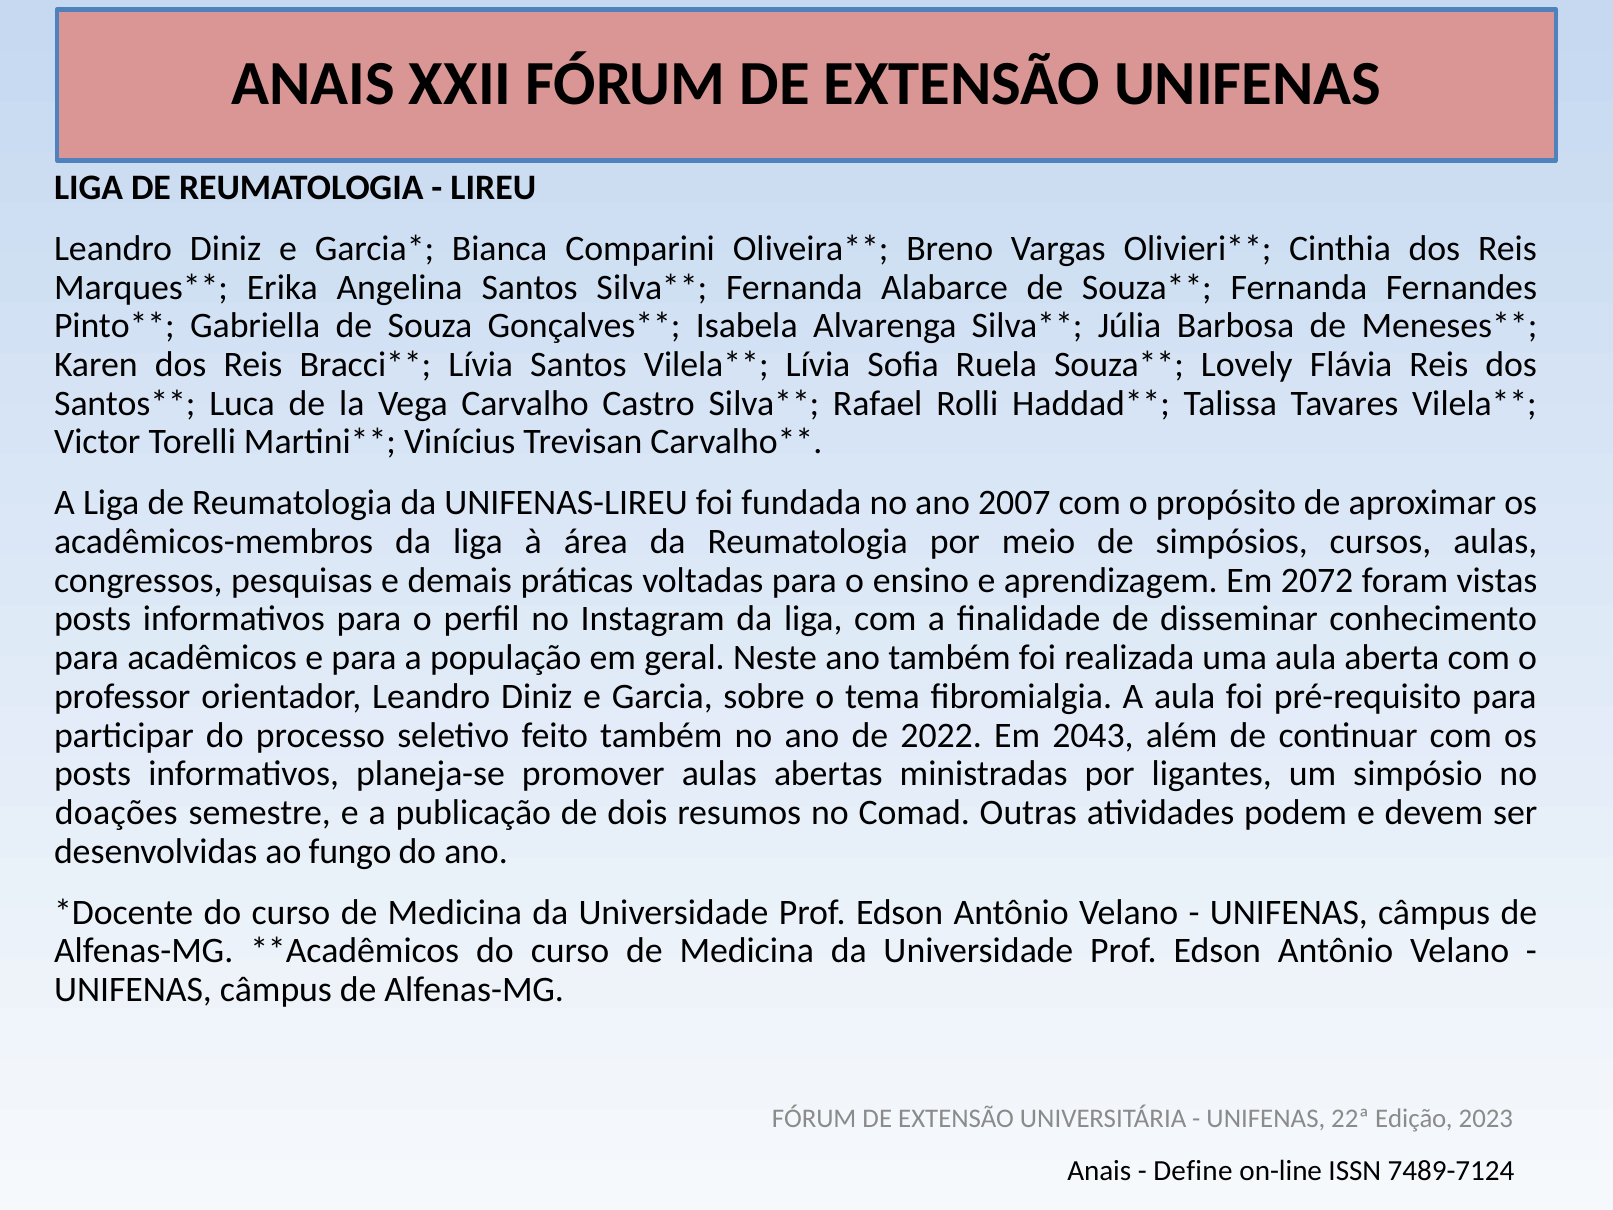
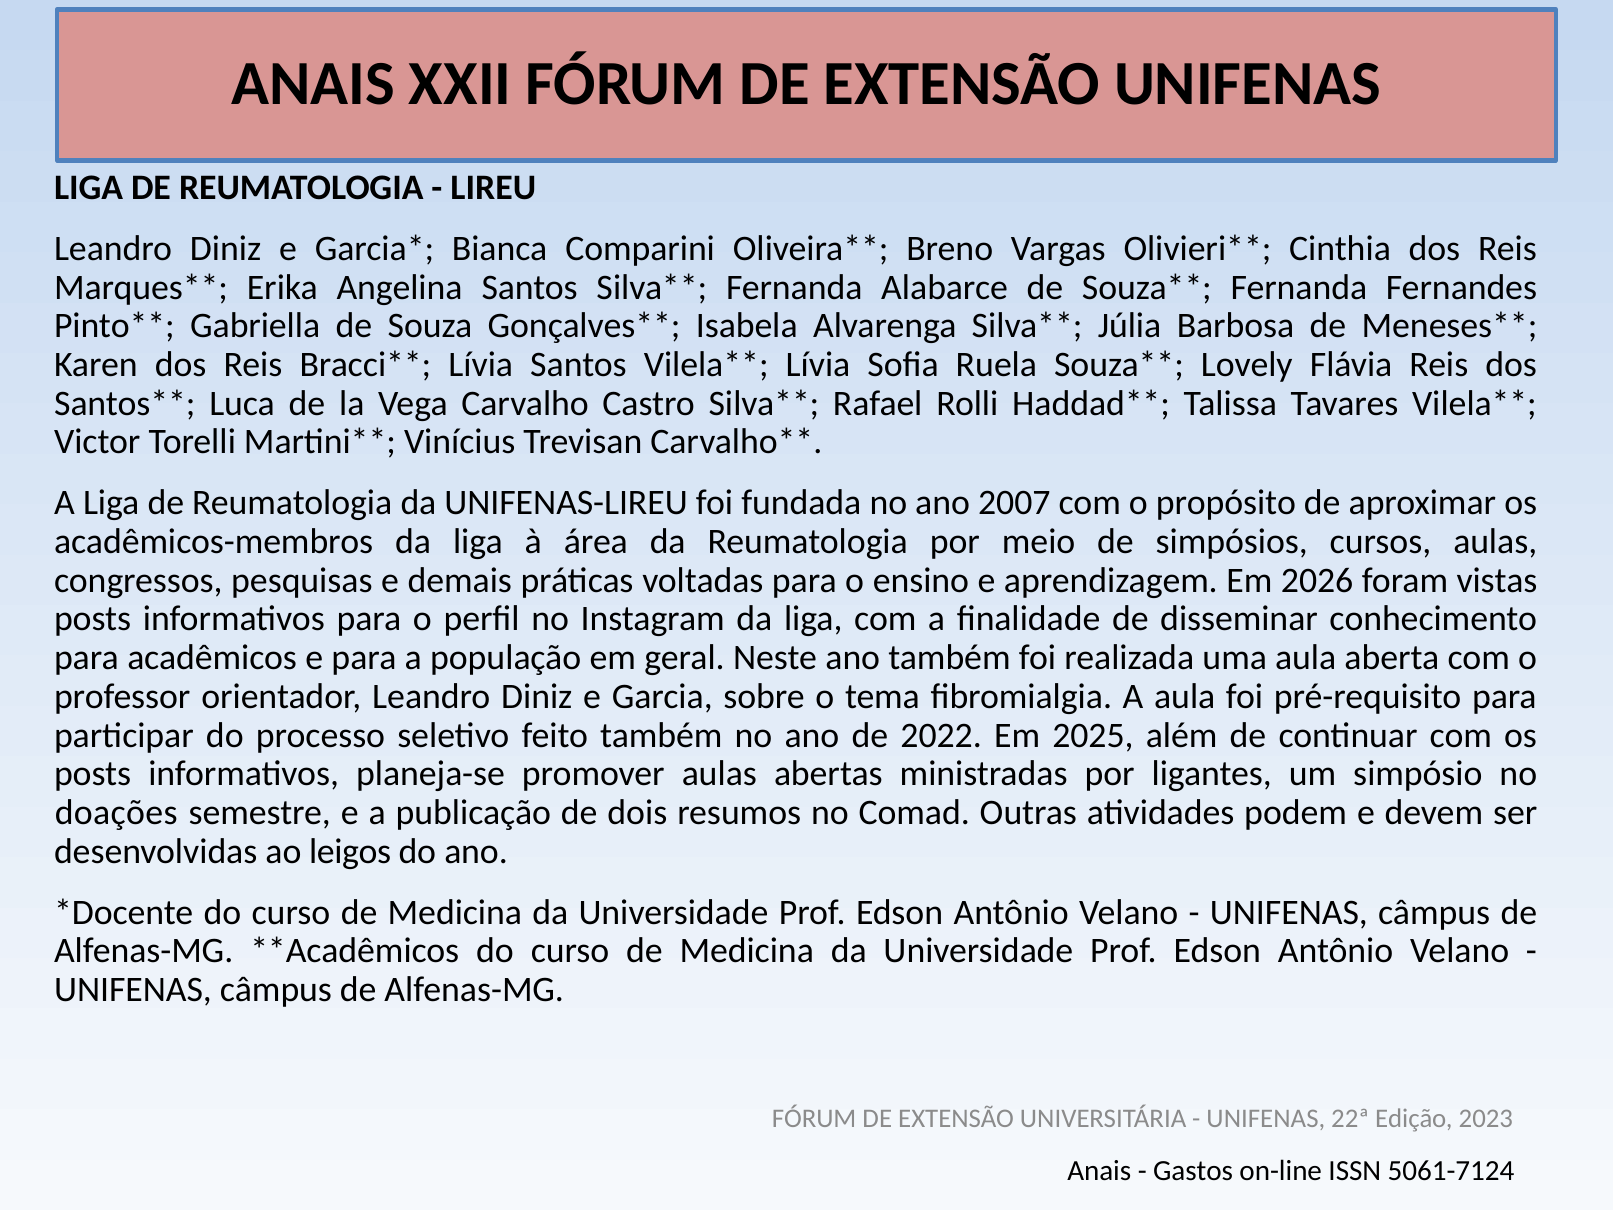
2072: 2072 -> 2026
2043: 2043 -> 2025
fungo: fungo -> leigos
Define: Define -> Gastos
7489-7124: 7489-7124 -> 5061-7124
